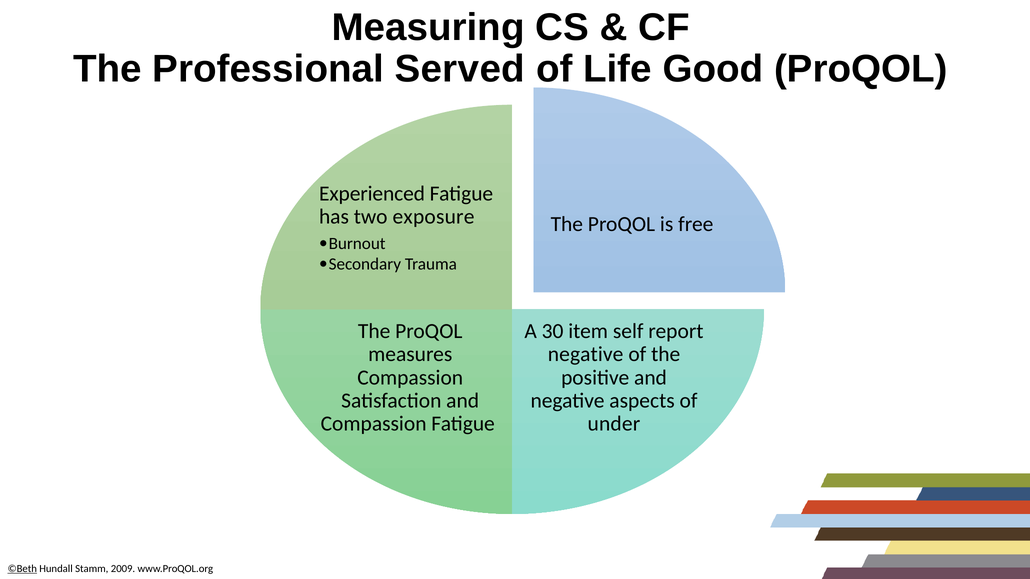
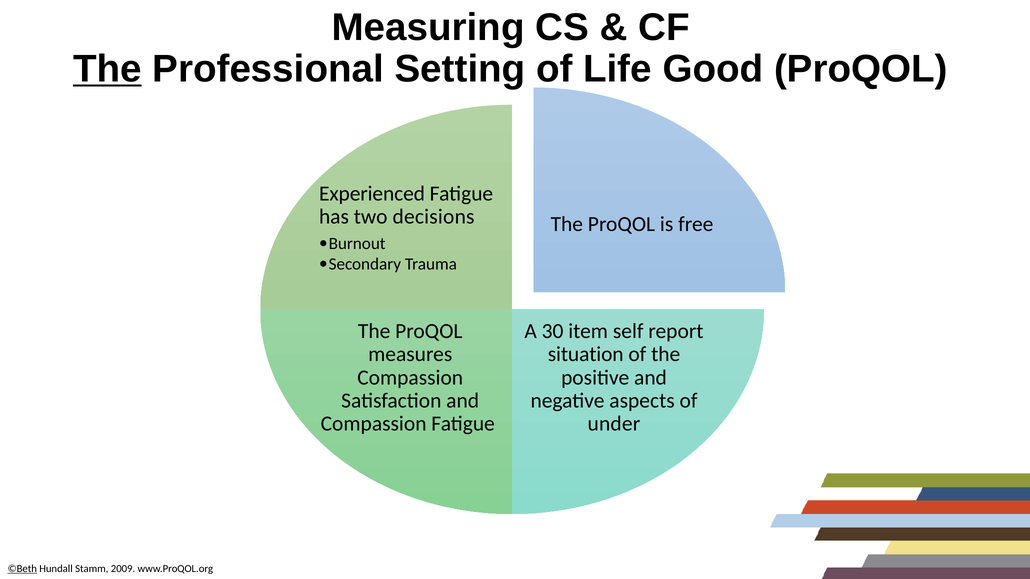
The at (107, 69) underline: none -> present
Served: Served -> Setting
exposure: exposure -> decisions
negative at (586, 354): negative -> situation
